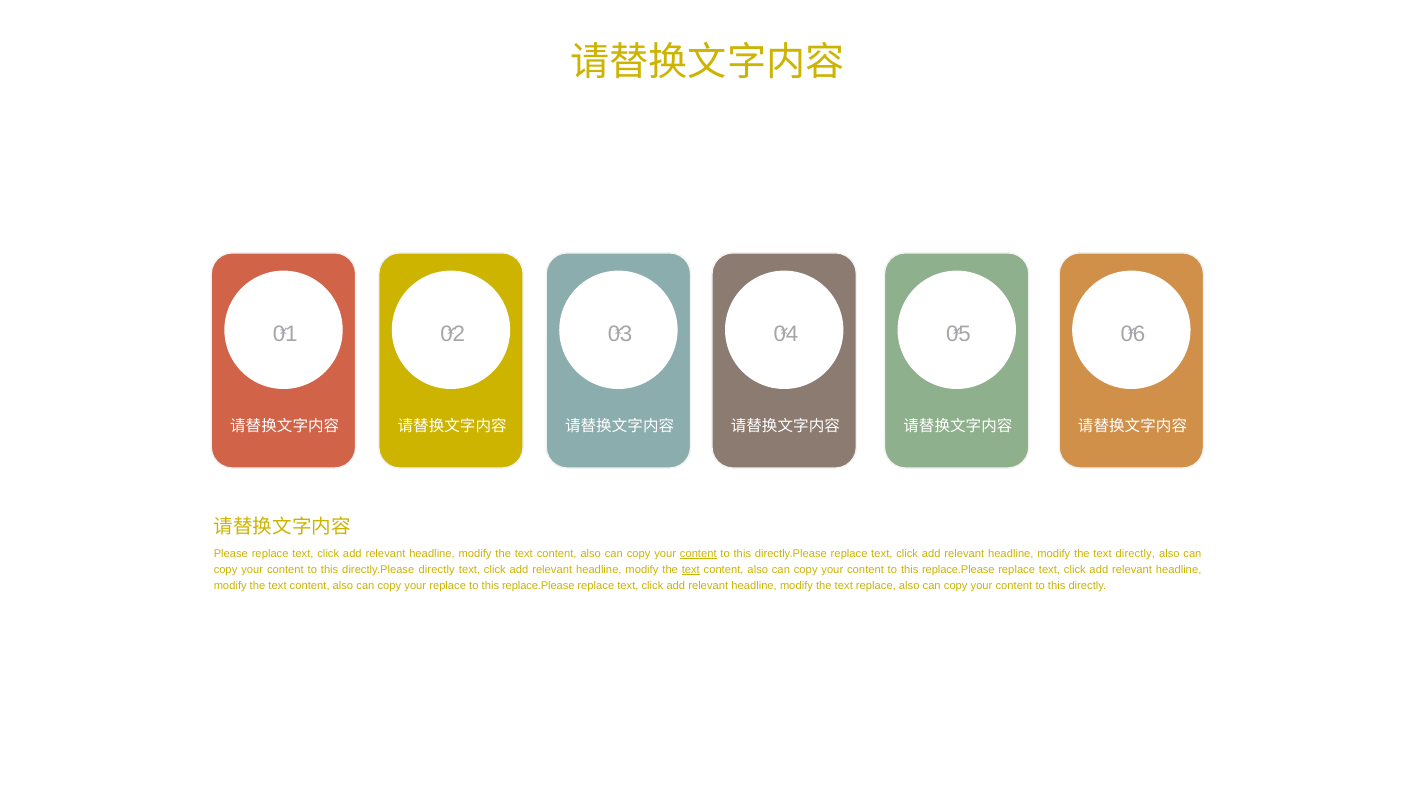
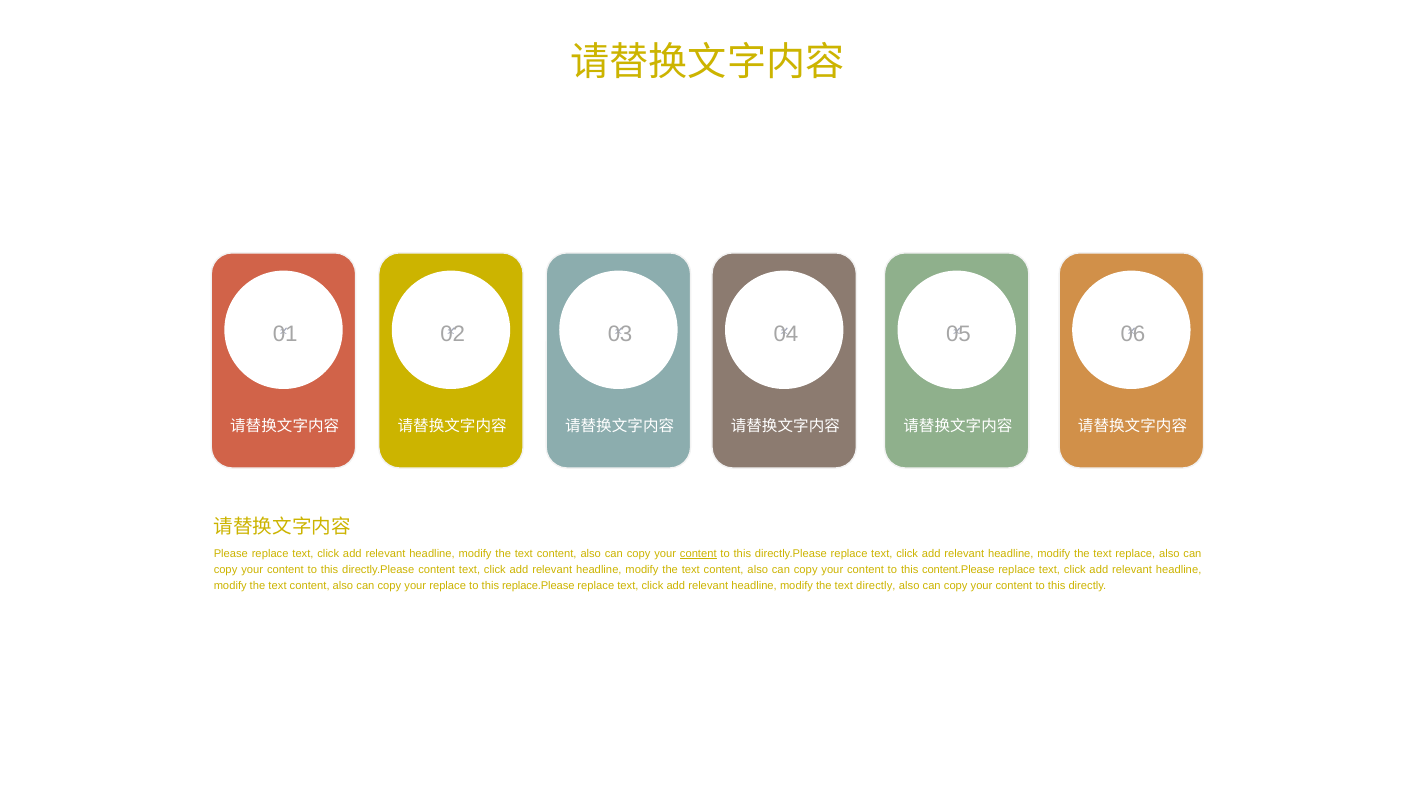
text directly: directly -> replace
directly.Please directly: directly -> content
text at (691, 570) underline: present -> none
content to this replace.Please: replace.Please -> content.Please
text replace: replace -> directly
